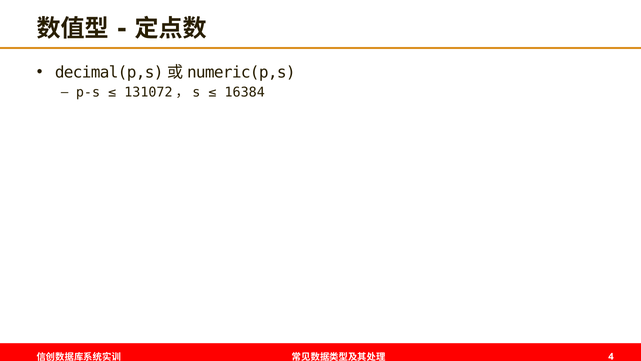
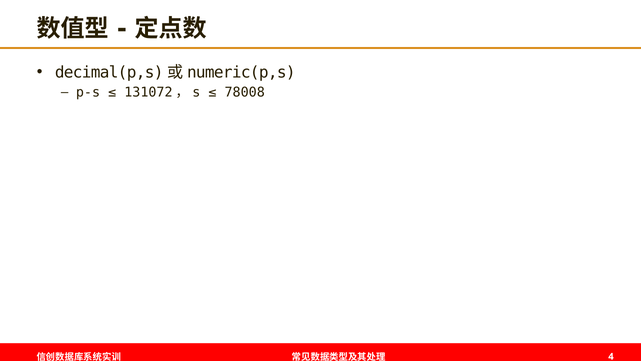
16384: 16384 -> 78008
